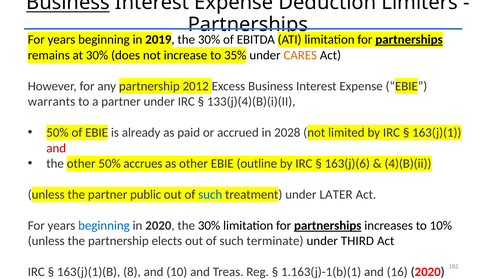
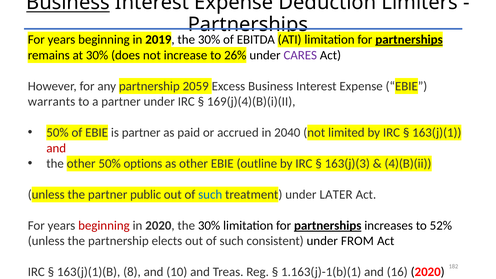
35%: 35% -> 26%
CARES colour: orange -> purple
2012: 2012 -> 2059
133(j)(4)(B)(i)(II: 133(j)(4)(B)(i)(II -> 169(j)(4)(B)(i)(II
is already: already -> partner
2028: 2028 -> 2040
accrues: accrues -> options
163(j)(6: 163(j)(6 -> 163(j)(3
beginning at (104, 226) colour: blue -> red
10%: 10% -> 52%
terminate: terminate -> consistent
THIRD: THIRD -> FROM
